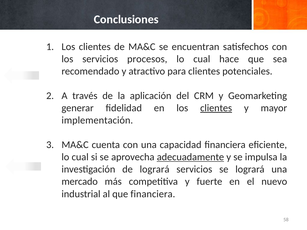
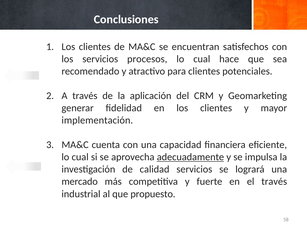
clientes at (216, 108) underline: present -> none
de logrará: logrará -> calidad
el nuevo: nuevo -> través
que financiera: financiera -> propuesto
